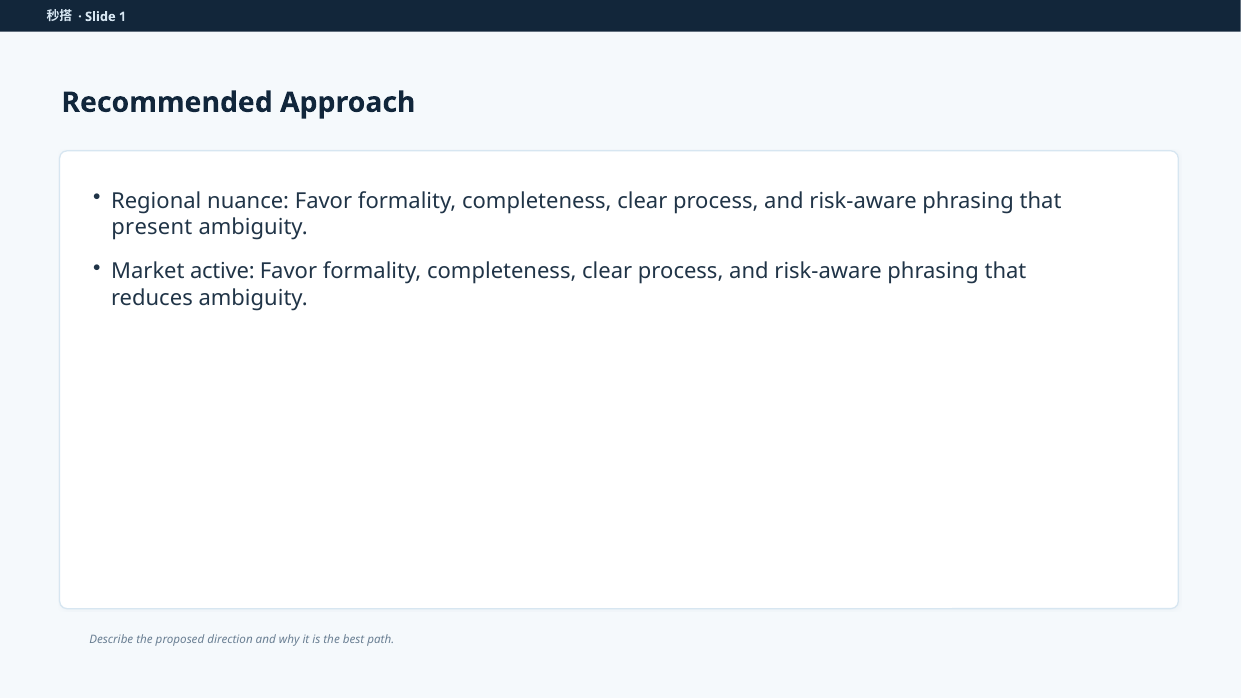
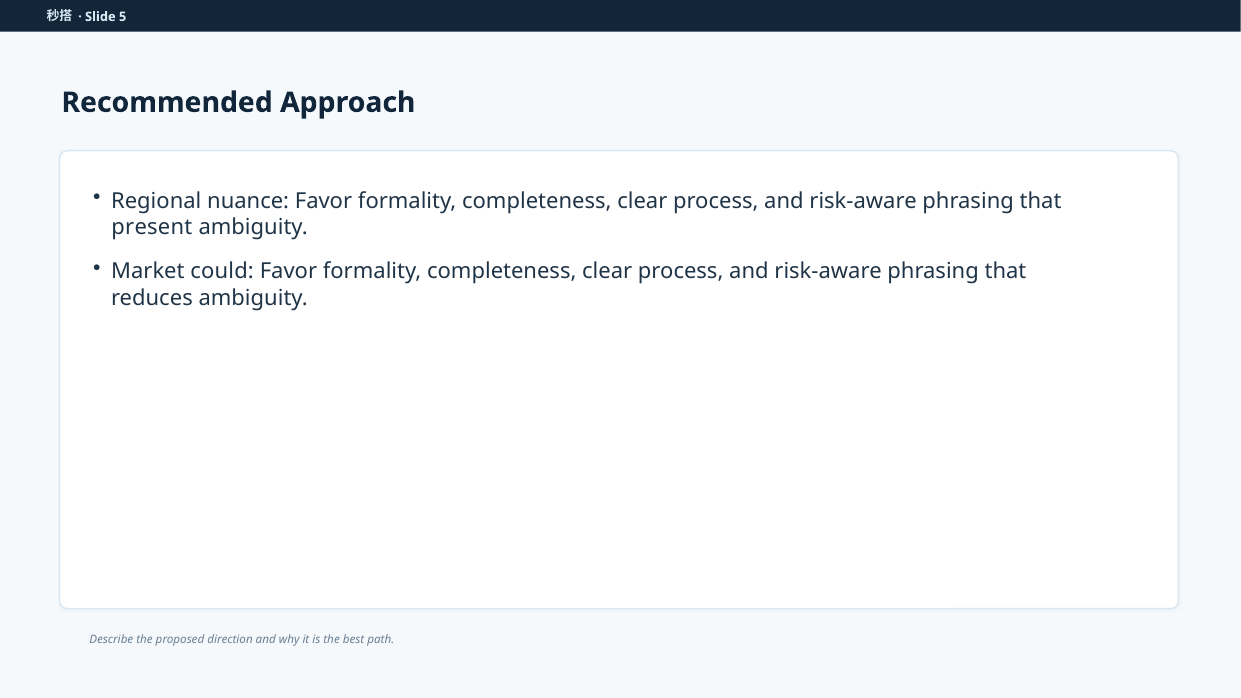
1: 1 -> 5
active: active -> could
